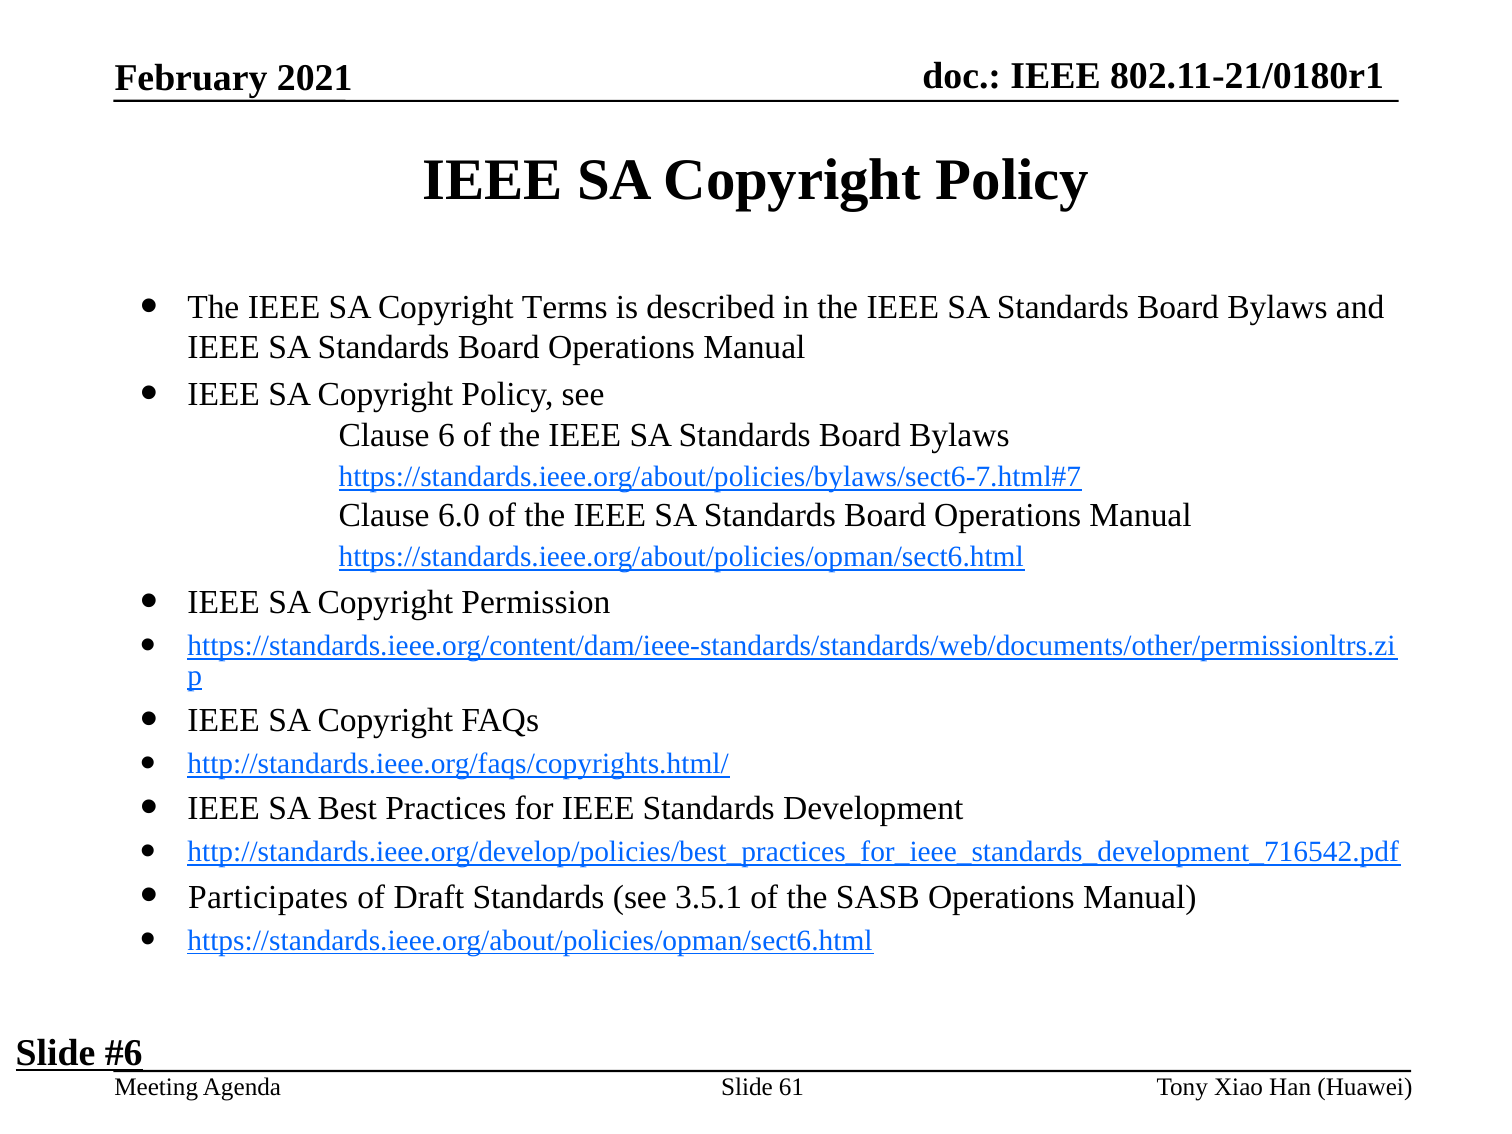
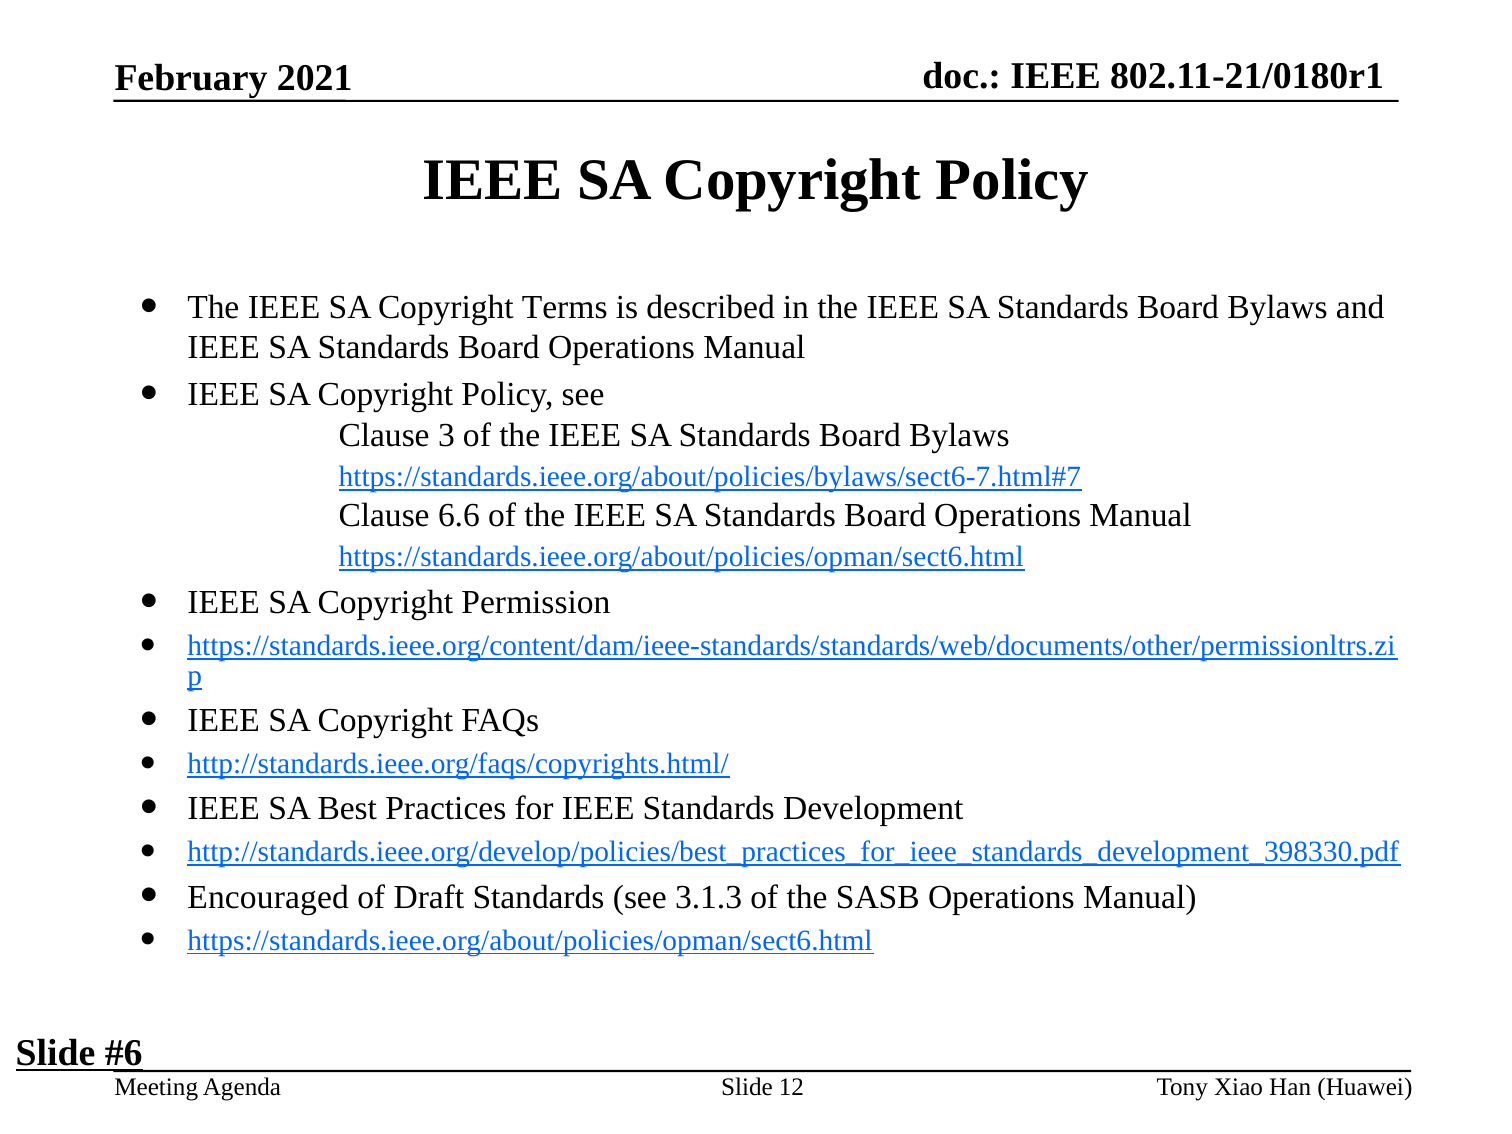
6: 6 -> 3
6.0: 6.0 -> 6.6
http://standards.ieee.org/develop/policies/best_practices_for_ieee_standards_development_716542.pdf: http://standards.ieee.org/develop/policies/best_practices_for_ieee_standards_development_716542.pdf -> http://standards.ieee.org/develop/policies/best_practices_for_ieee_standards_development_398330.pdf
Participates: Participates -> Encouraged
3.5.1: 3.5.1 -> 3.1.3
61: 61 -> 12
